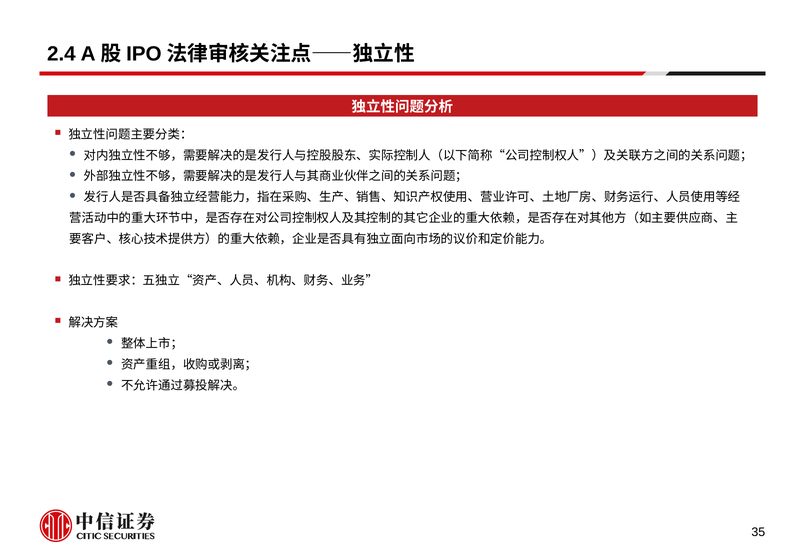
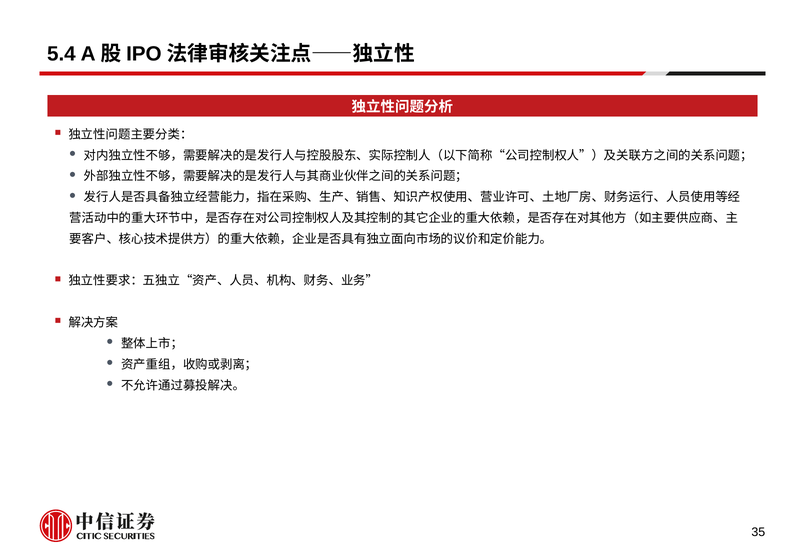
2.4: 2.4 -> 5.4
